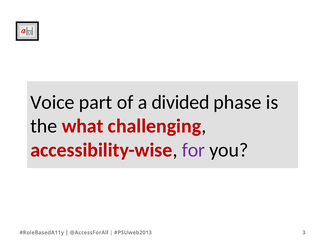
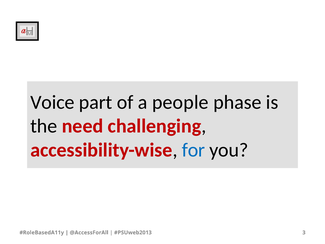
divided: divided -> people
what: what -> need
for colour: purple -> blue
